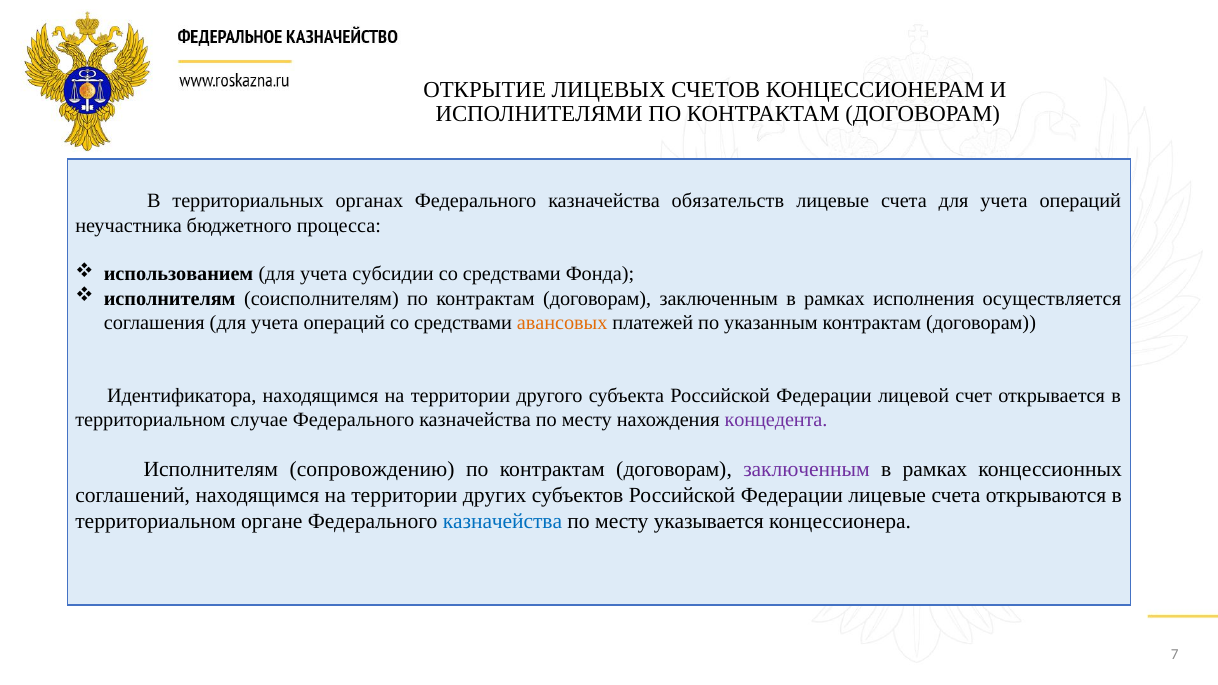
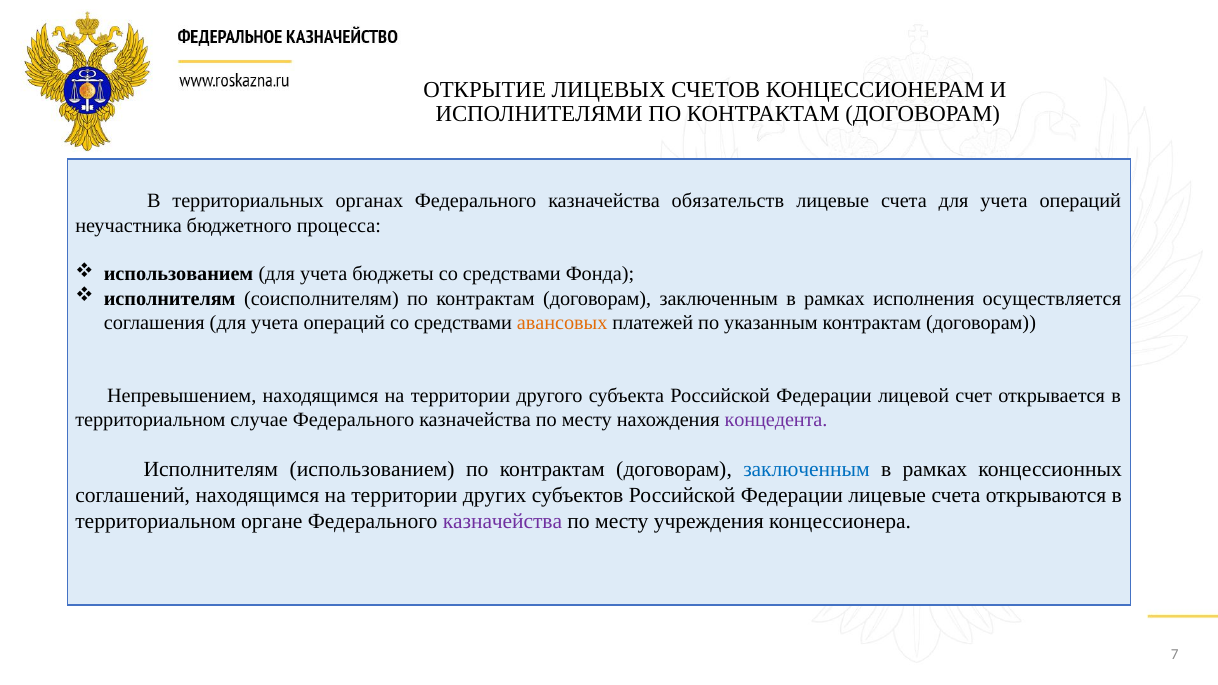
субсидии: субсидии -> бюджеты
Идентификатора: Идентификатора -> Непревышением
Исполнителям сопровождению: сопровождению -> использованием
заключенным at (806, 470) colour: purple -> blue
казначейства at (502, 522) colour: blue -> purple
указывается: указывается -> учреждения
